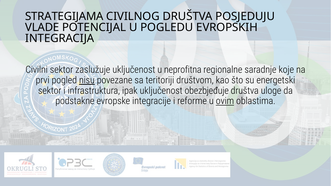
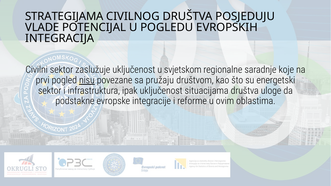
neprofitna: neprofitna -> svjetskom
teritoriji: teritoriji -> pružaju
obezbjeđuje: obezbjeđuje -> situacijama
ovim underline: present -> none
